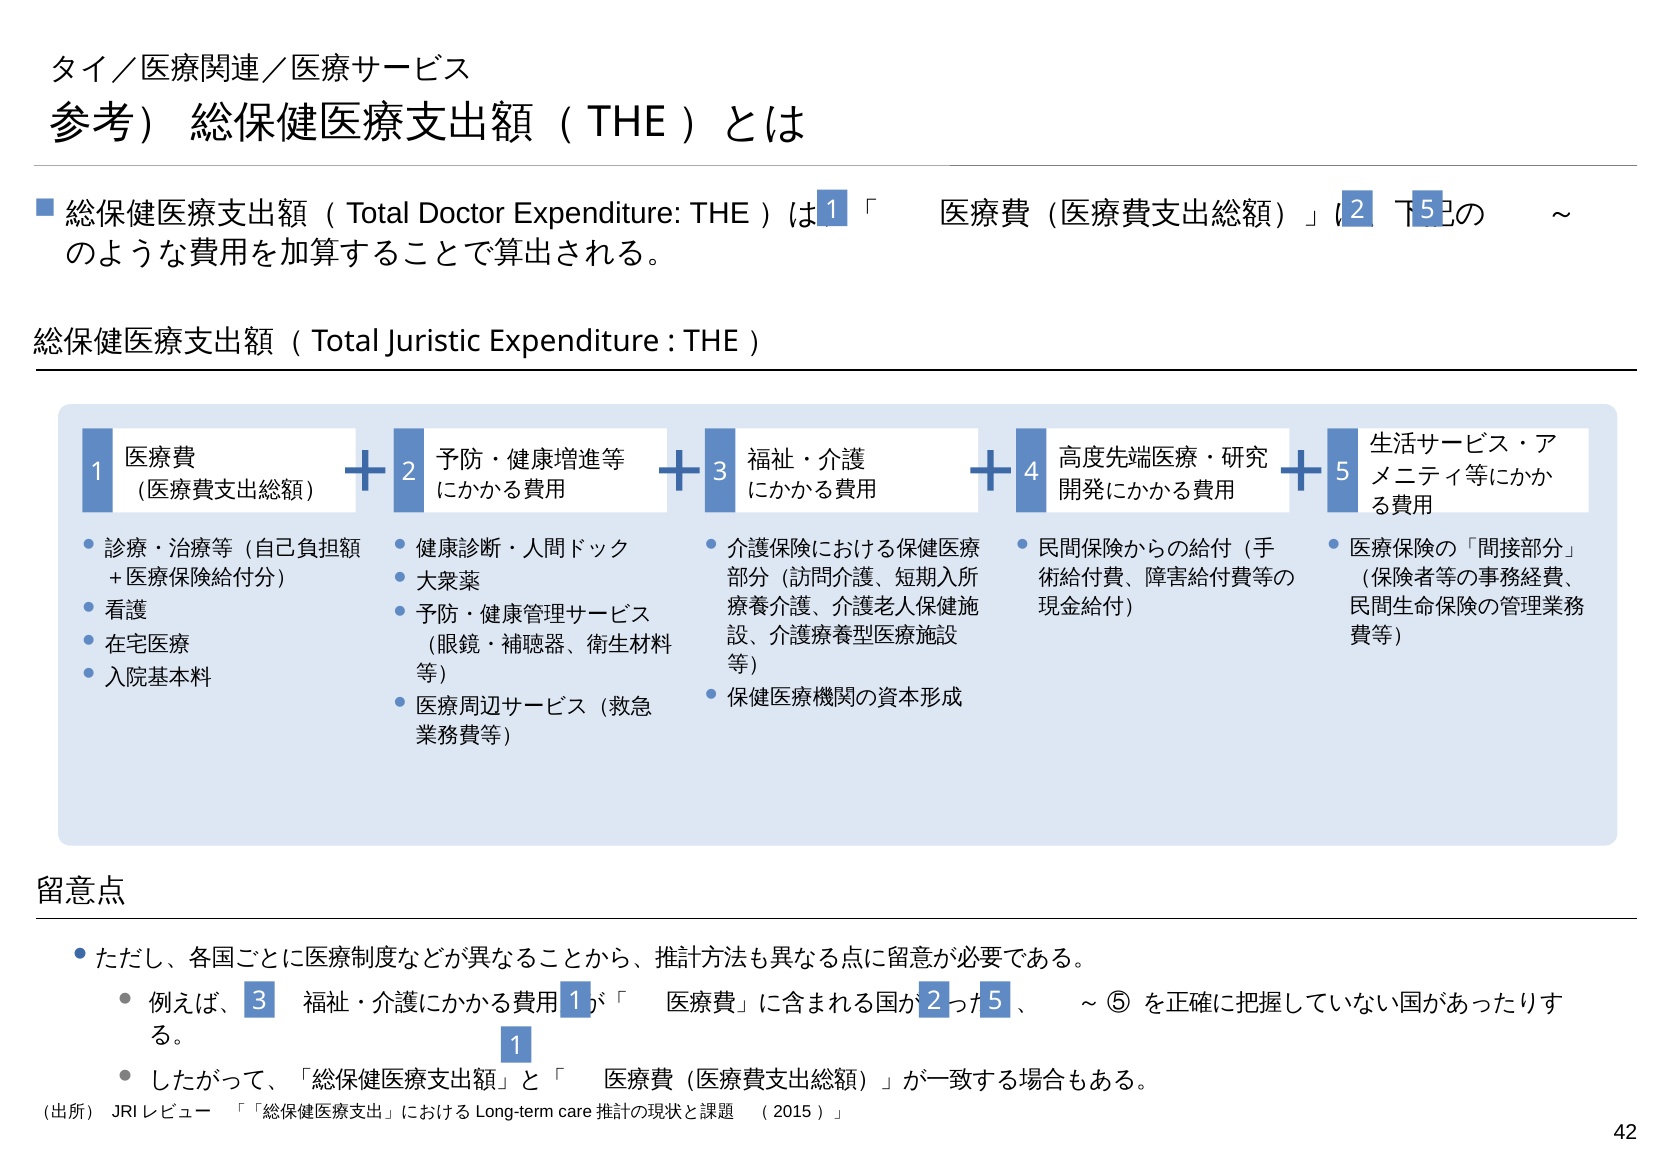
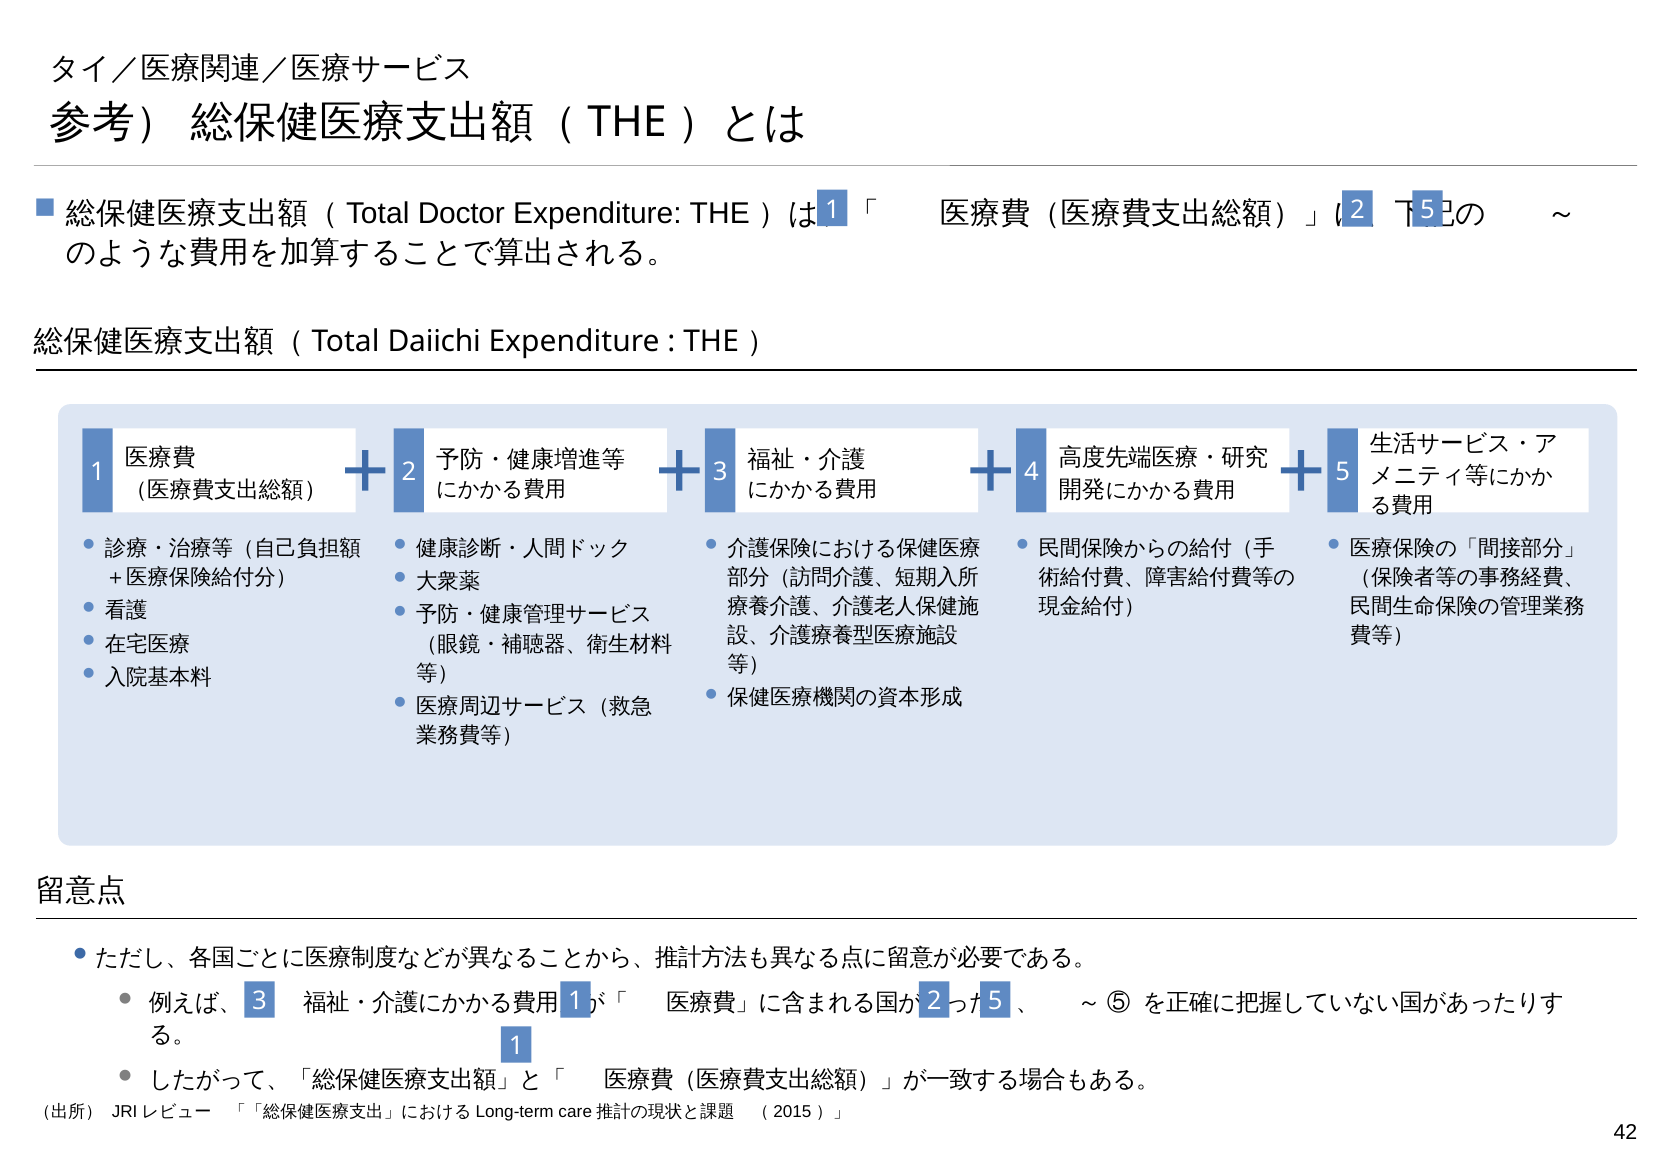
Juristic: Juristic -> Daiichi
